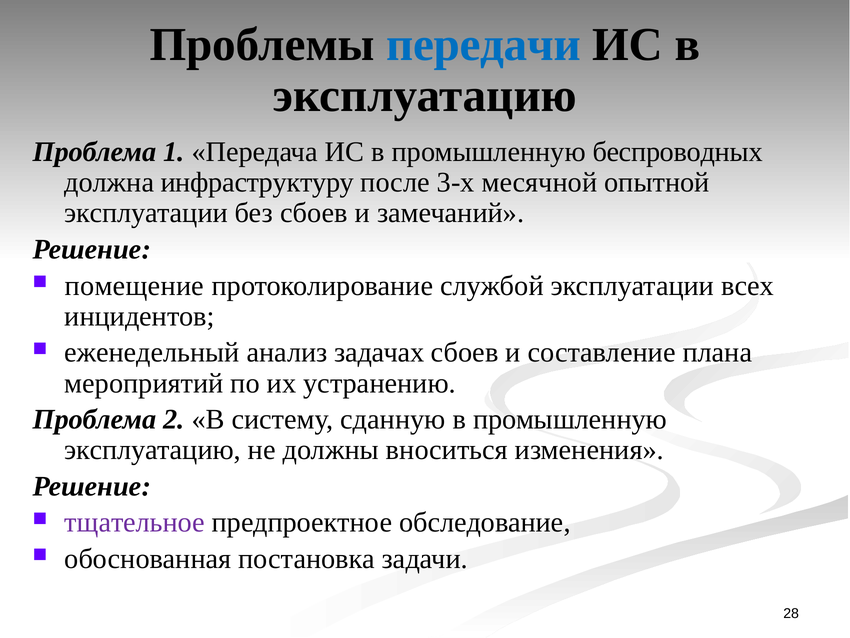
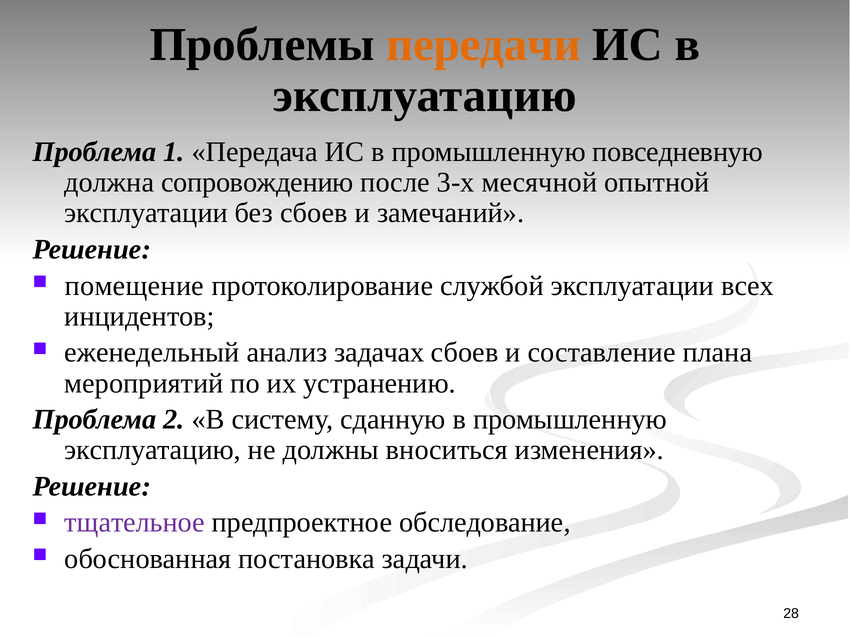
передачи colour: blue -> orange
беспроводных: беспроводных -> повседневную
инфраструктуру: инфраструктуру -> сопровождению
